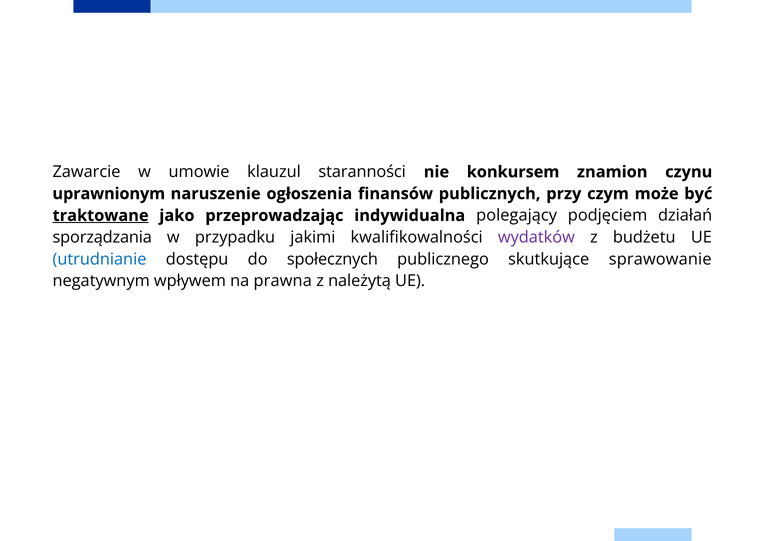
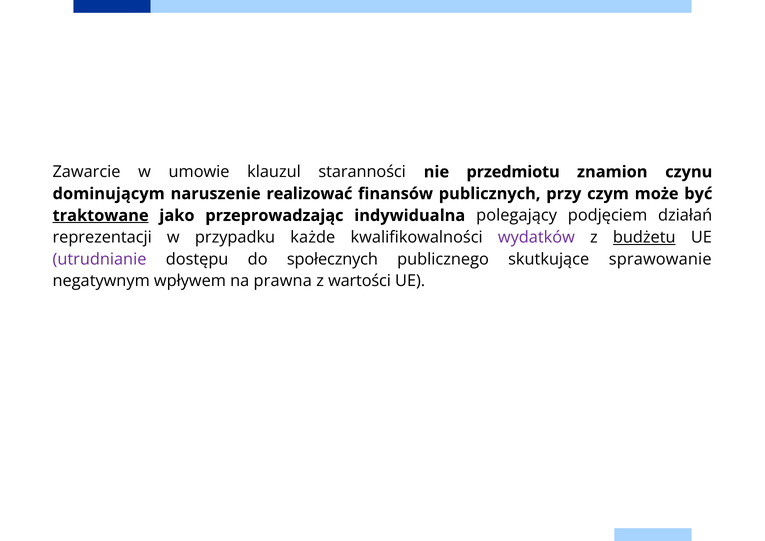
konkursem: konkursem -> przedmiotu
uprawnionym: uprawnionym -> dominującym
ogłoszenia: ogłoszenia -> realizować
sporządzania: sporządzania -> reprezentacji
jakimi: jakimi -> każde
budżetu underline: none -> present
utrudnianie colour: blue -> purple
należytą: należytą -> wartości
